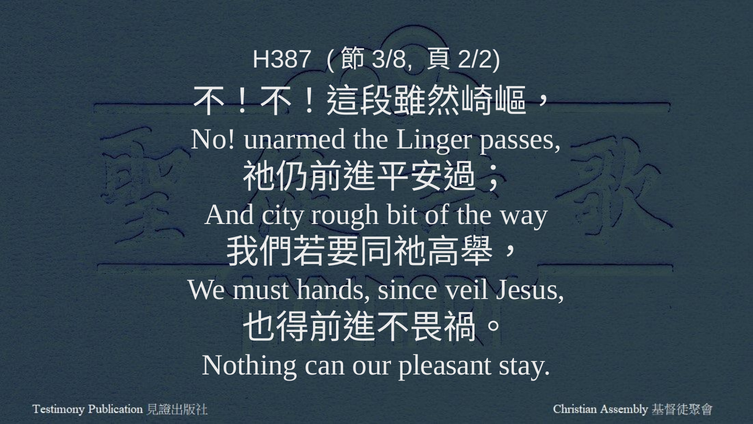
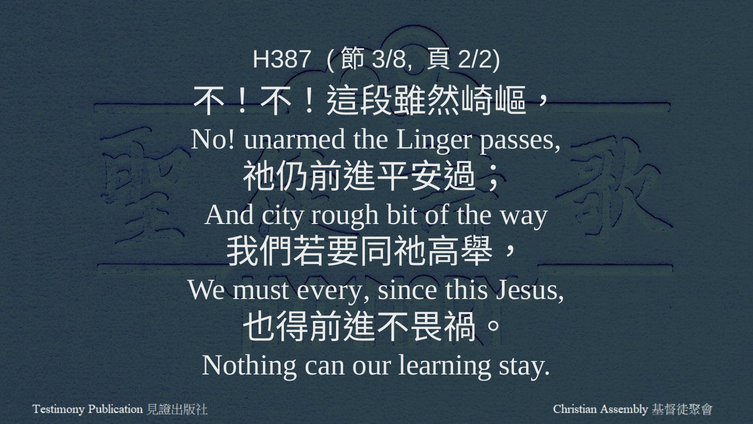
hands: hands -> every
veil: veil -> this
pleasant: pleasant -> learning
